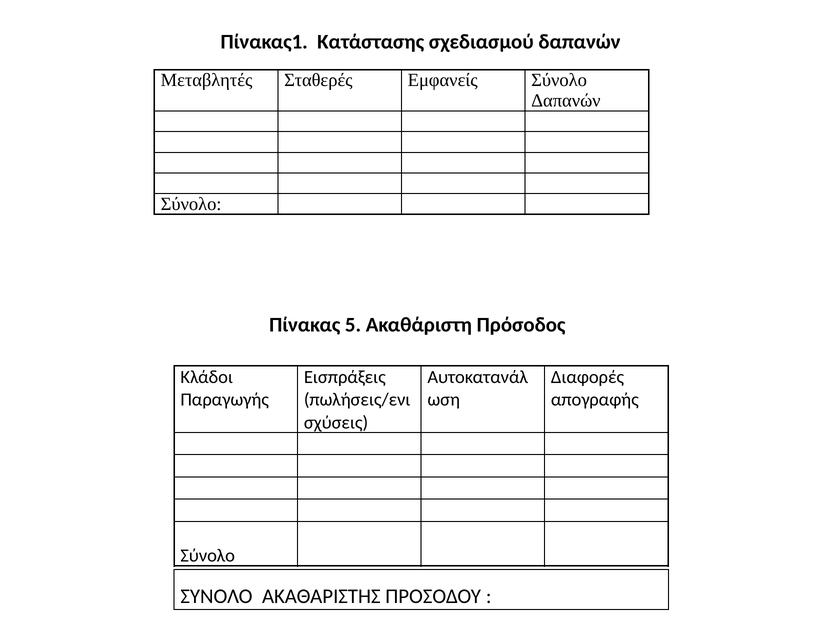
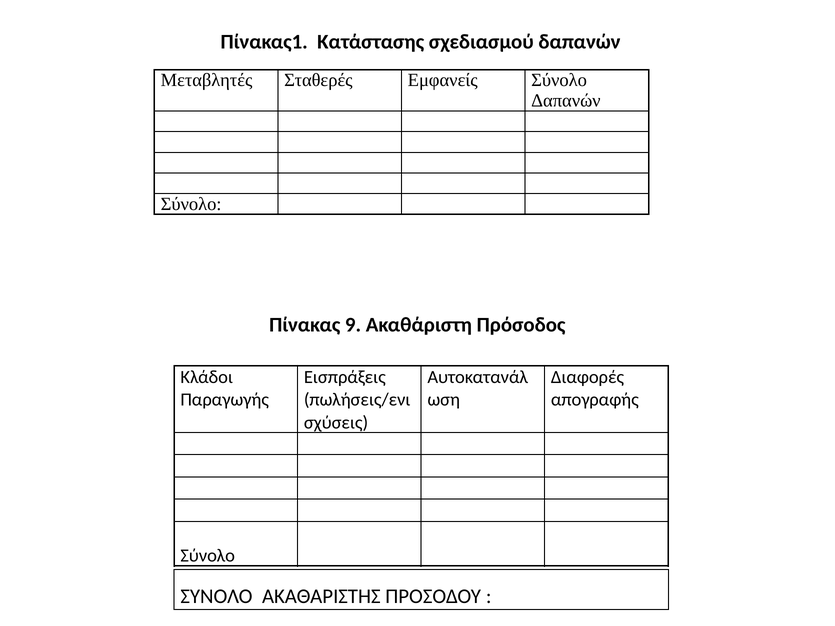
5: 5 -> 9
